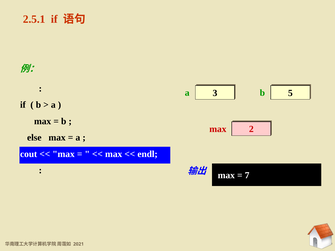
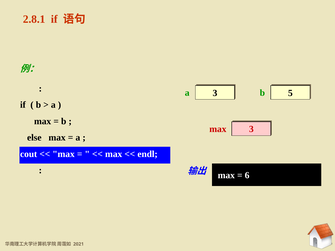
2.5.1: 2.5.1 -> 2.8.1
max 2: 2 -> 3
7: 7 -> 6
